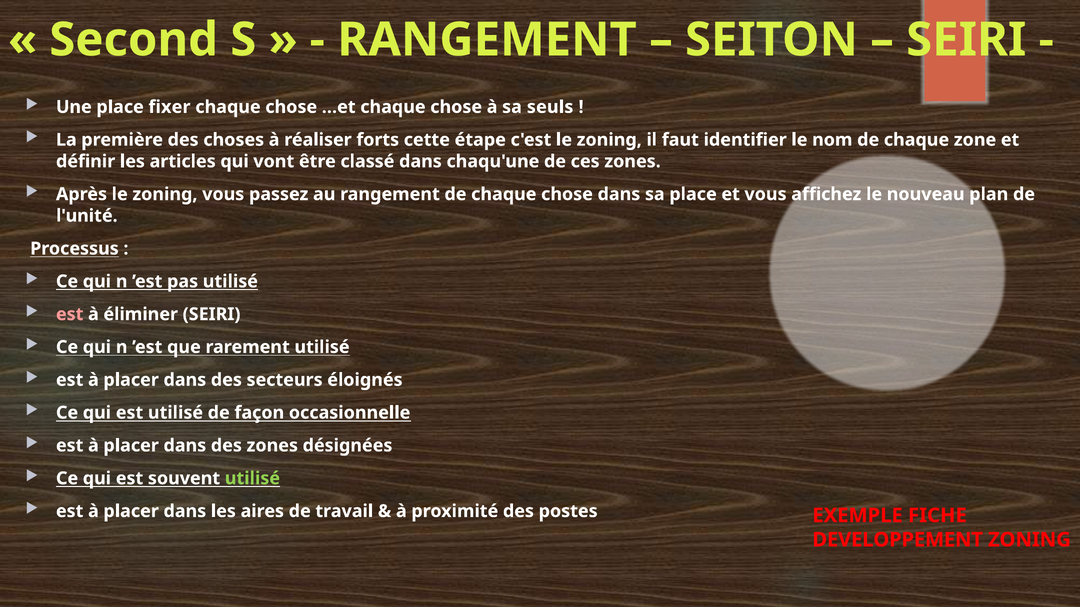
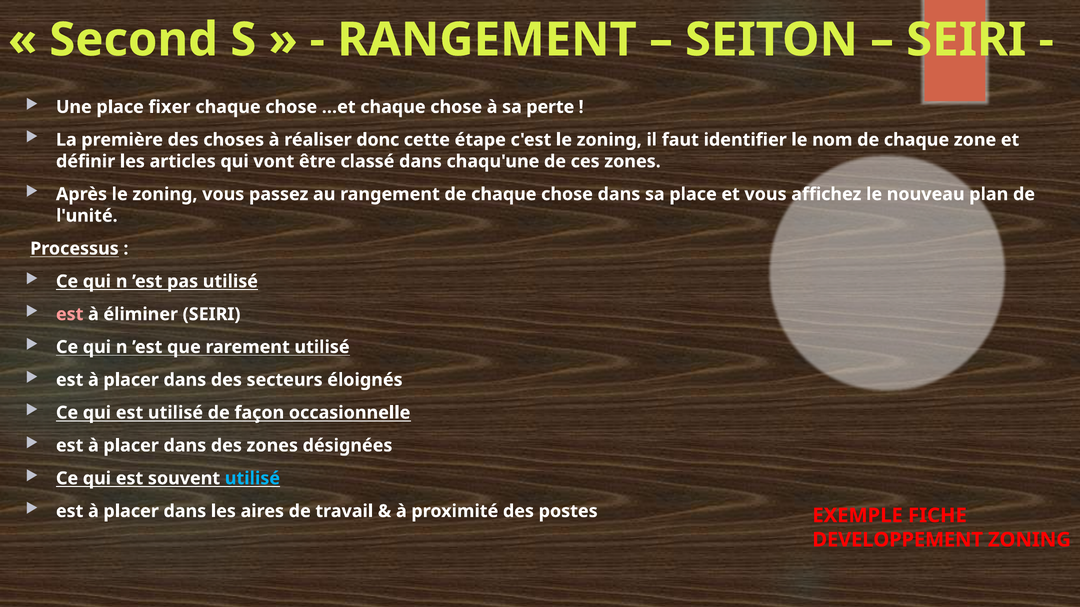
seuls: seuls -> perte
forts: forts -> donc
utilisé at (252, 479) colour: light green -> light blue
